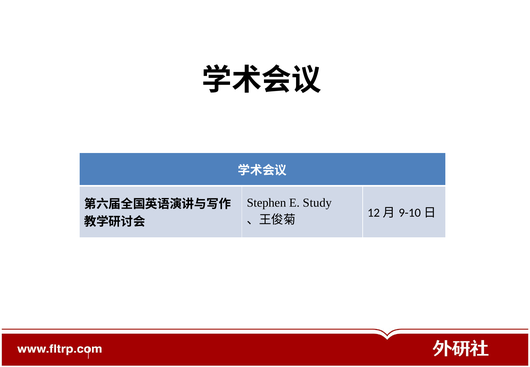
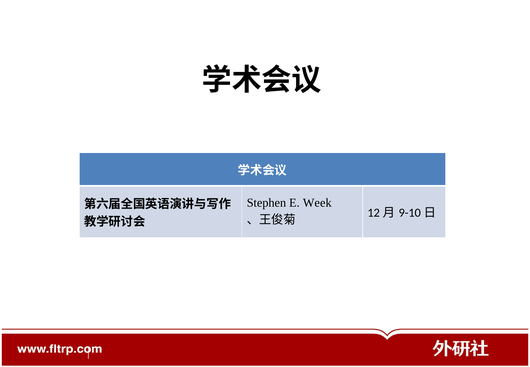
Study: Study -> Week
